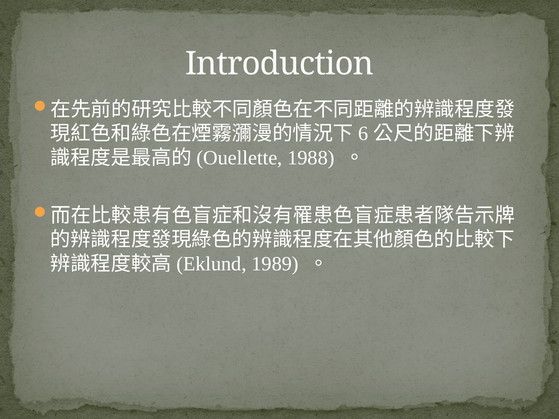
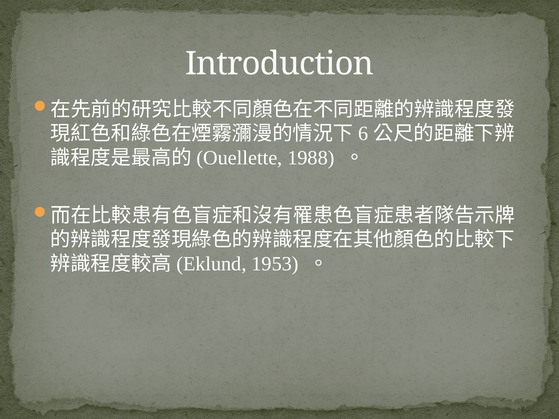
1989: 1989 -> 1953
